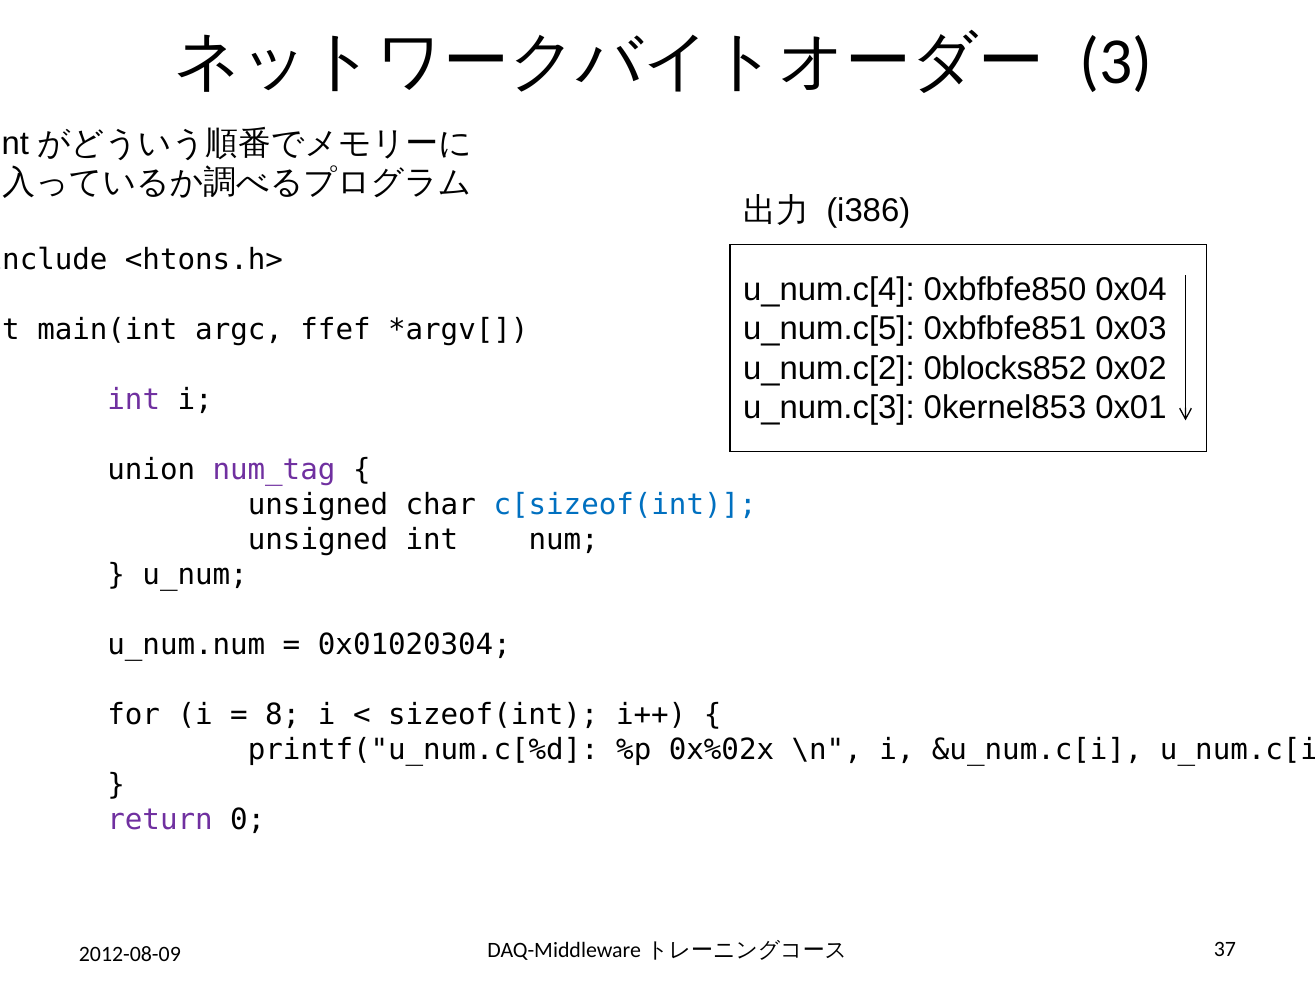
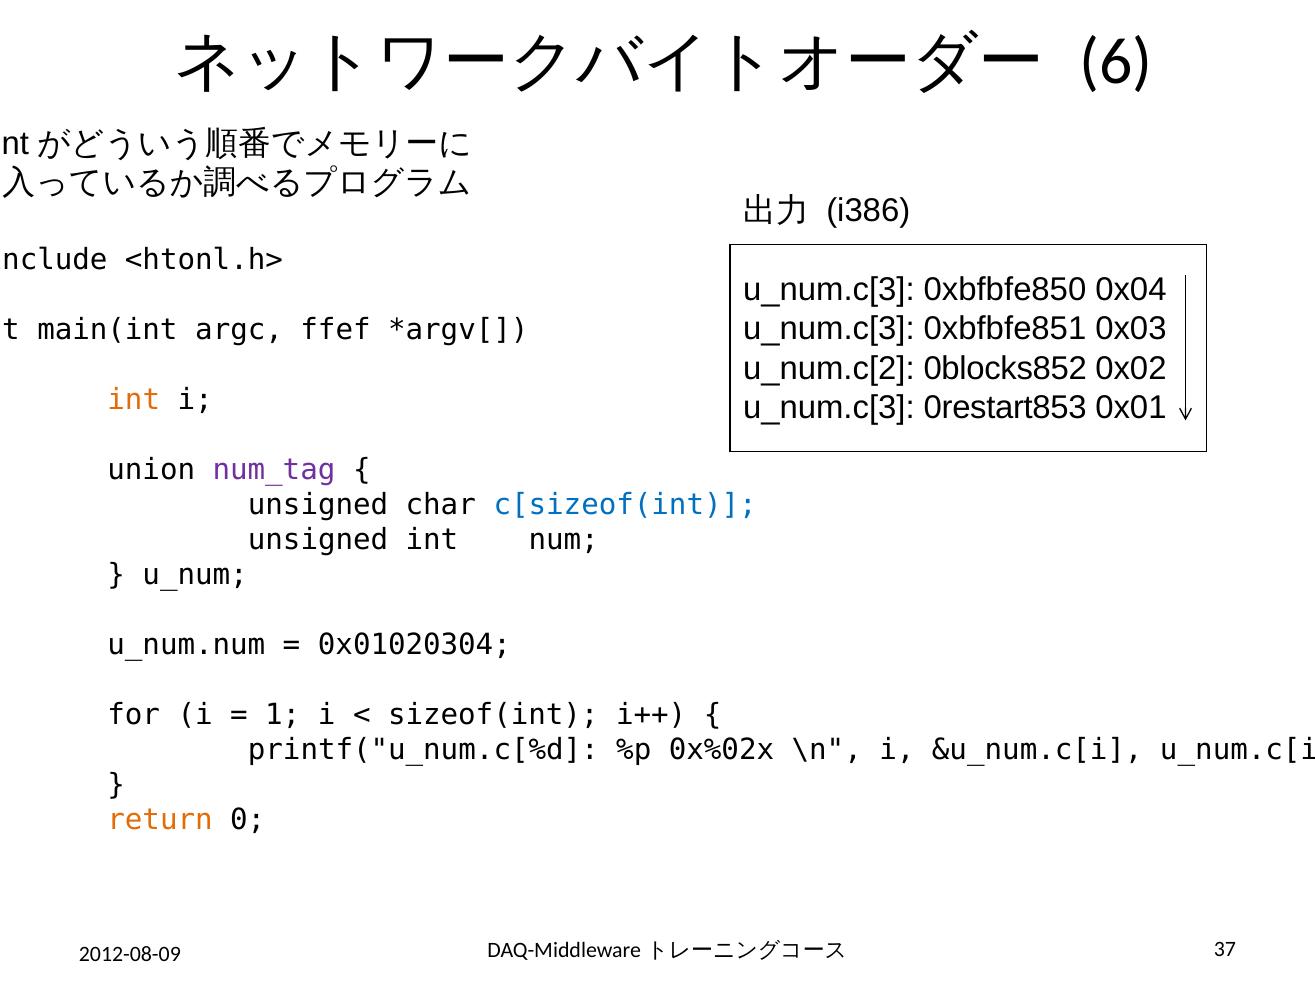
3: 3 -> 6
<htons.h>: <htons.h> -> <htonl.h>
u_num.c[4 at (829, 290): u_num.c[4 -> u_num.c[3
u_num.c[5 at (829, 329): u_num.c[5 -> u_num.c[3
int at (134, 400) colour: purple -> orange
0kernel853: 0kernel853 -> 0restart853
8: 8 -> 1
return colour: purple -> orange
